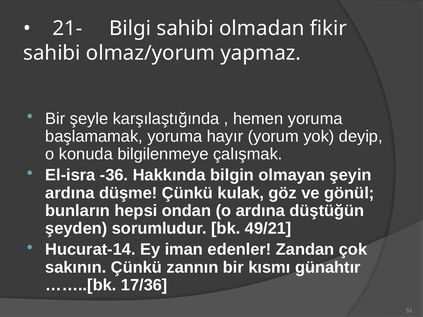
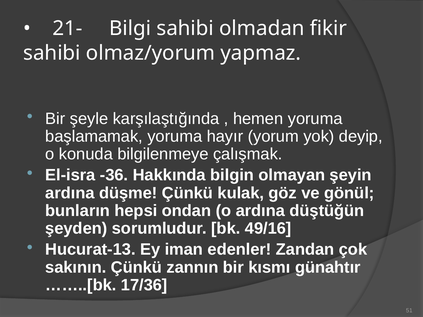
49/21: 49/21 -> 49/16
Hucurat-14: Hucurat-14 -> Hucurat-13
